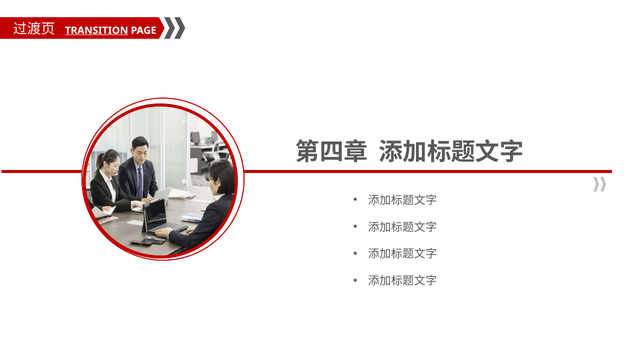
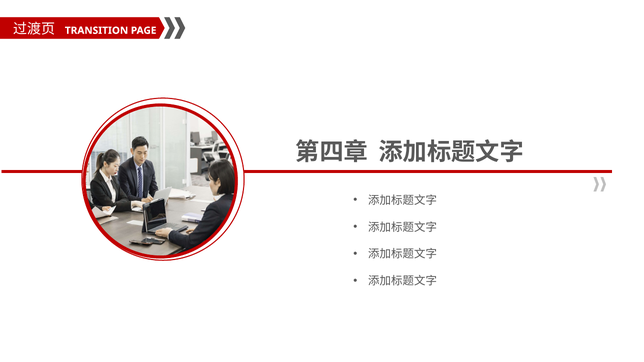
TRANSITION underline: present -> none
